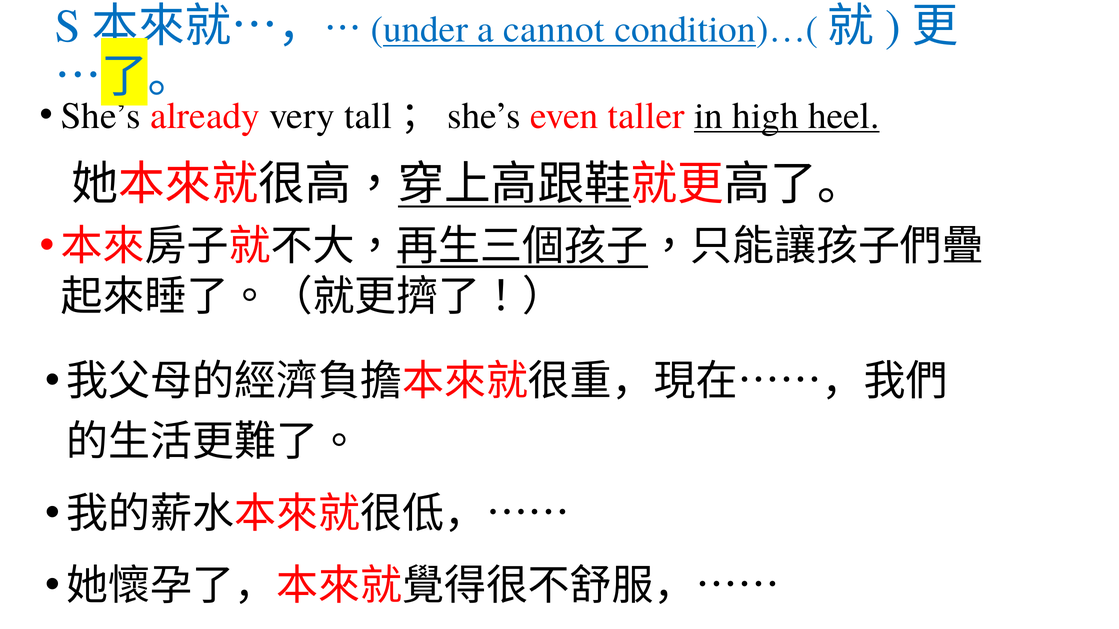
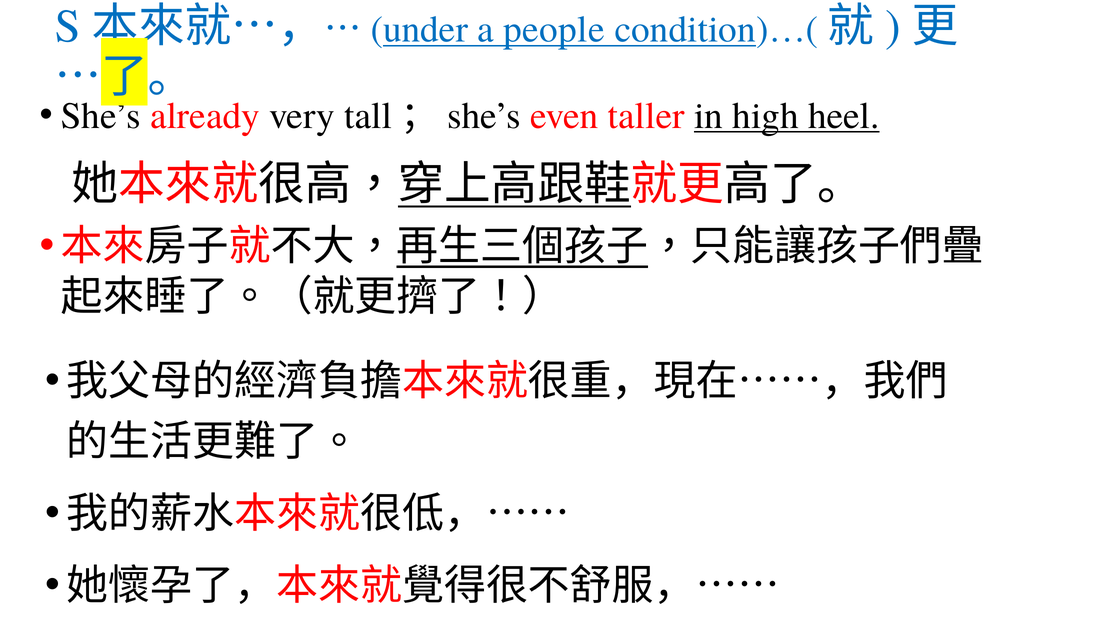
cannot: cannot -> people
